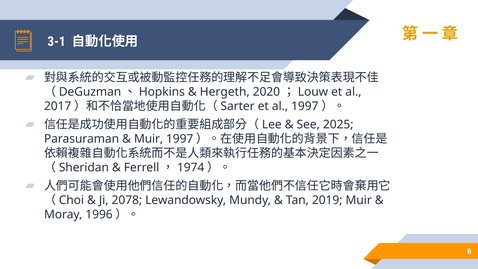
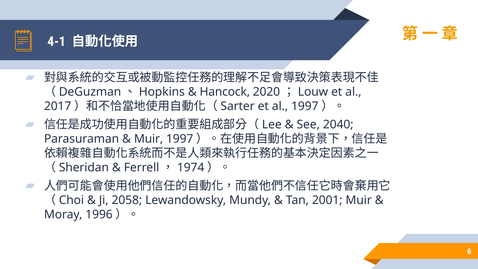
3-1: 3-1 -> 4-1
Hergeth: Hergeth -> Hancock
2025: 2025 -> 2040
2078: 2078 -> 2058
2019: 2019 -> 2001
